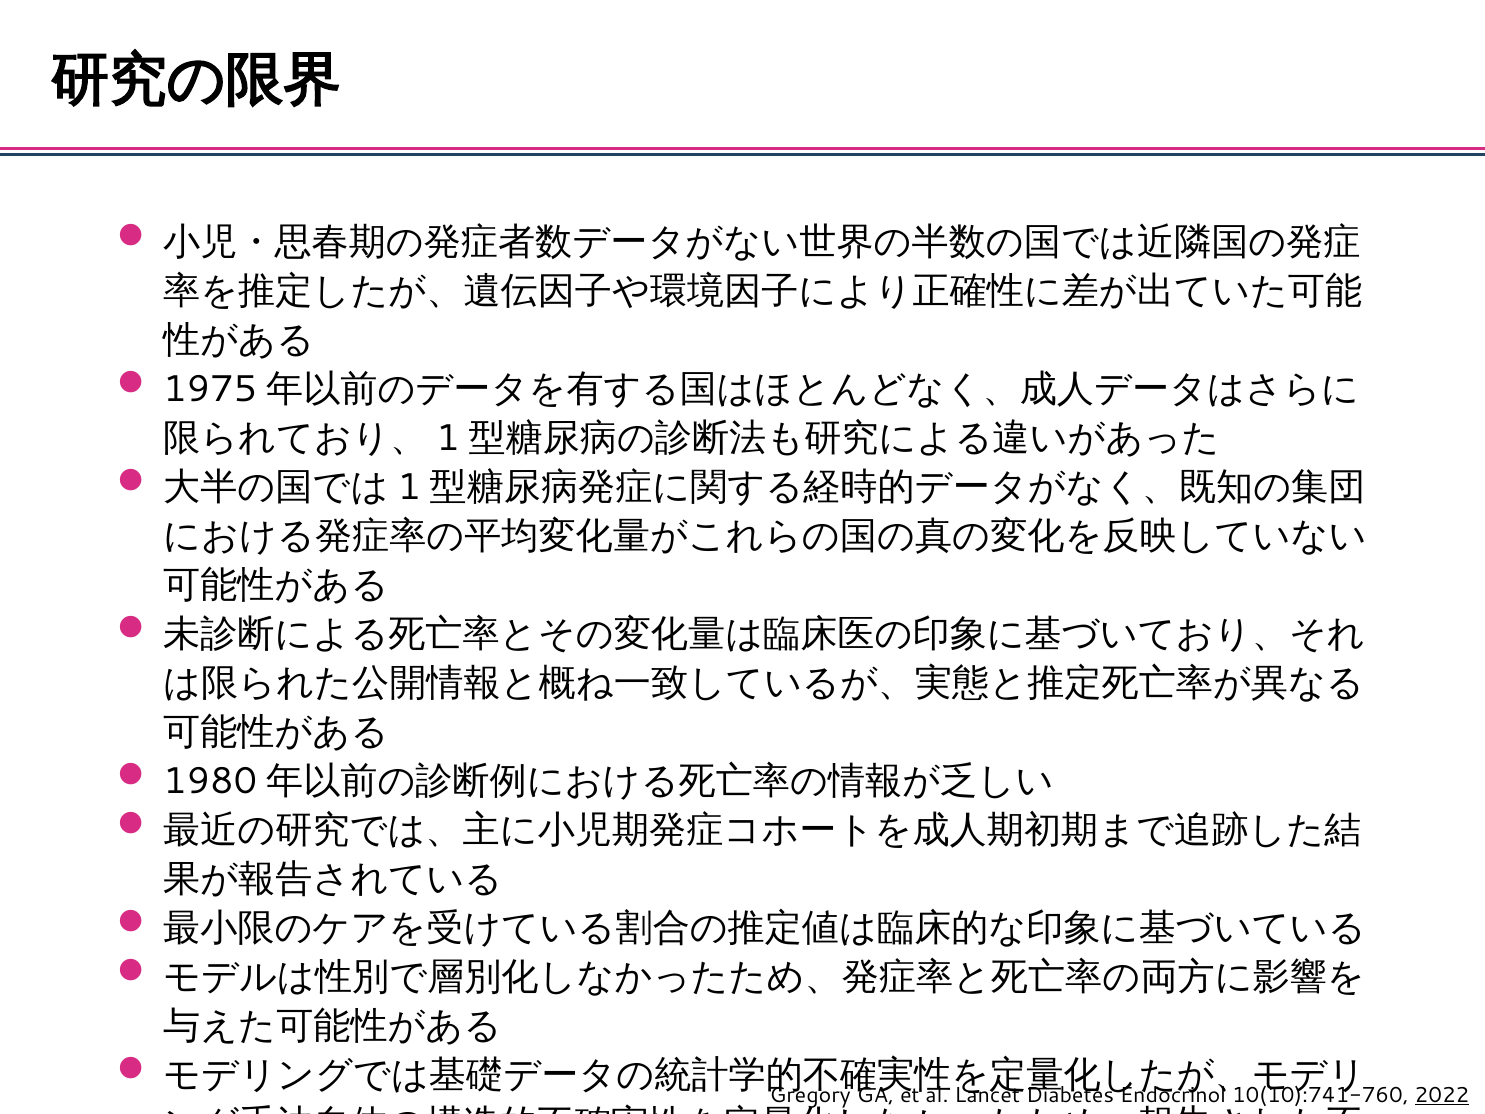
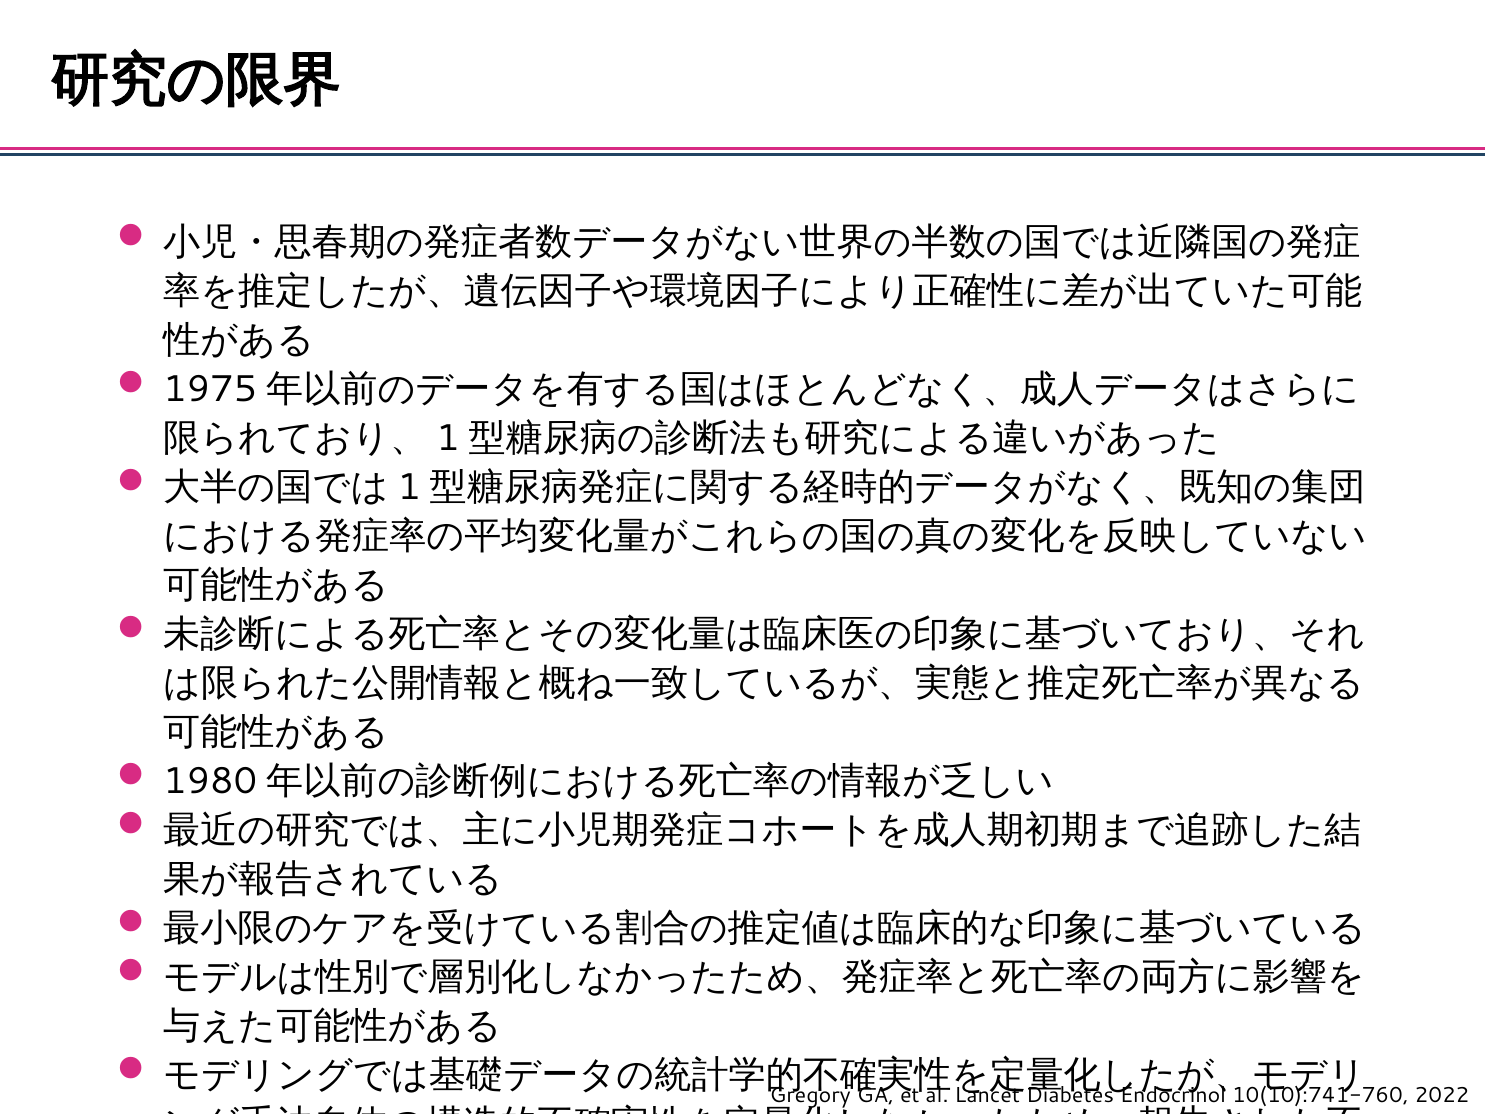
2022 underline: present -> none
